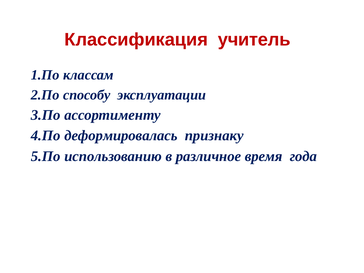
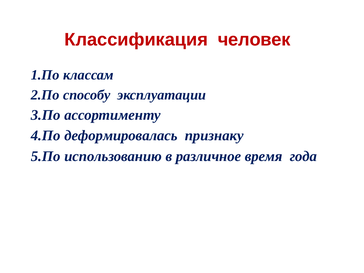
учитель: учитель -> человек
